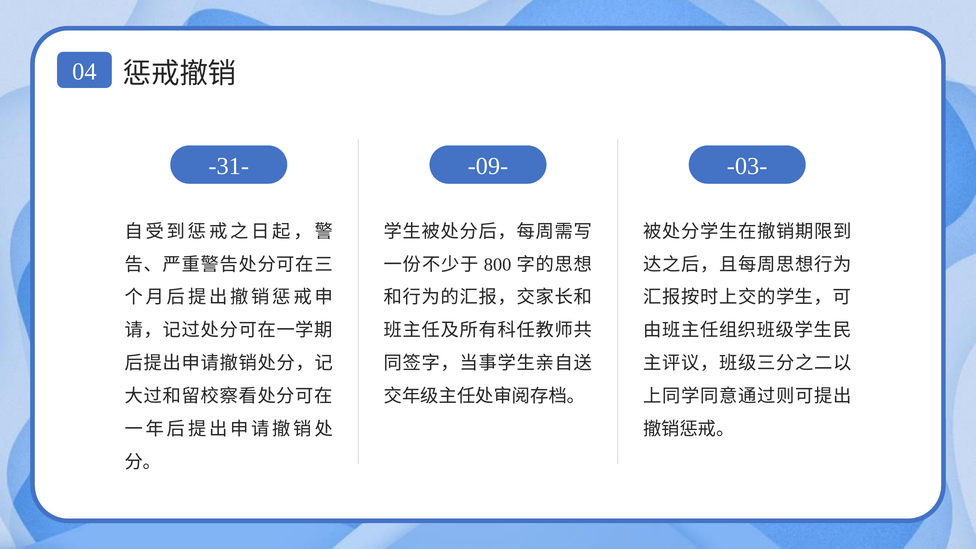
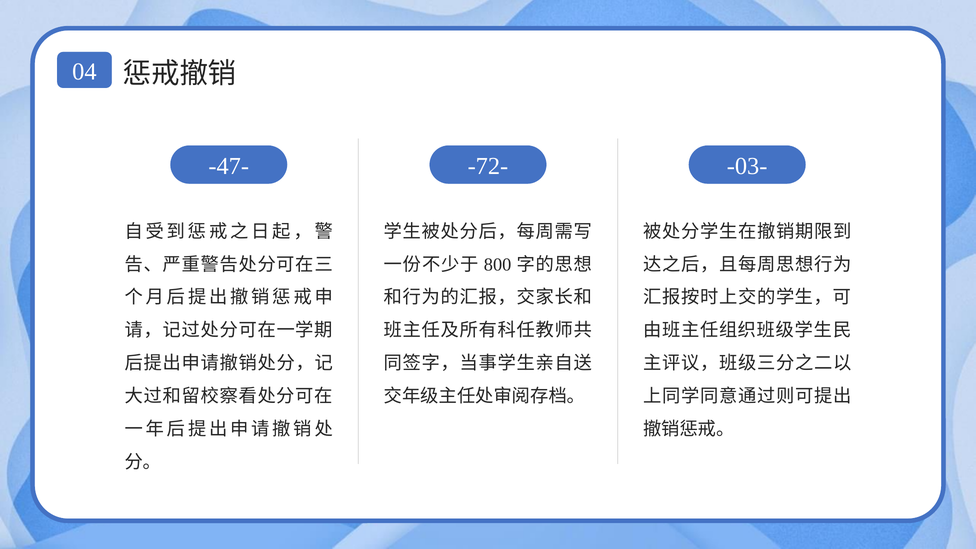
-31-: -31- -> -47-
-09-: -09- -> -72-
